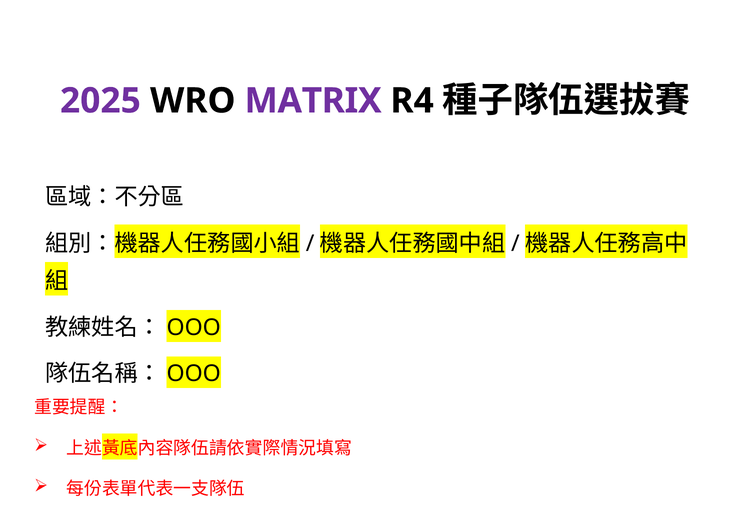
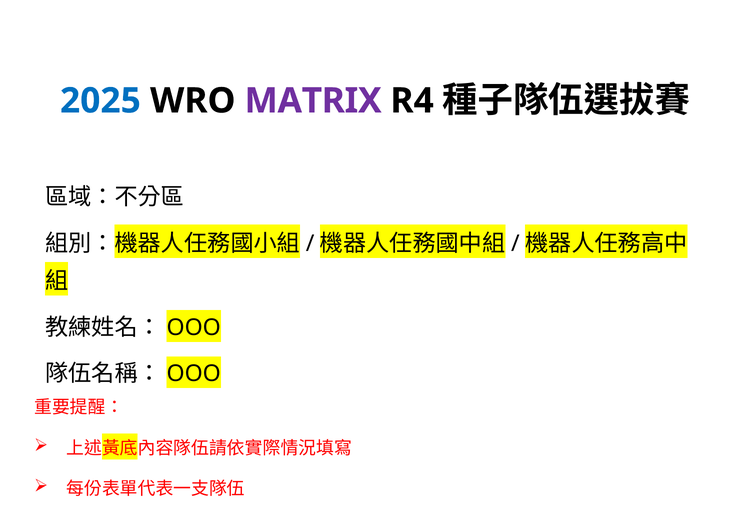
2025 colour: purple -> blue
